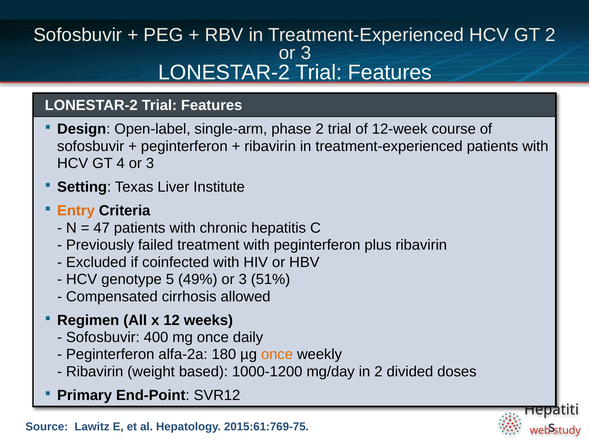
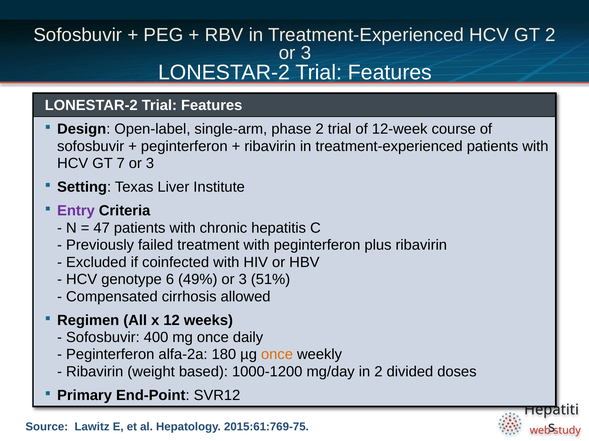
4: 4 -> 7
Entry colour: orange -> purple
5: 5 -> 6
